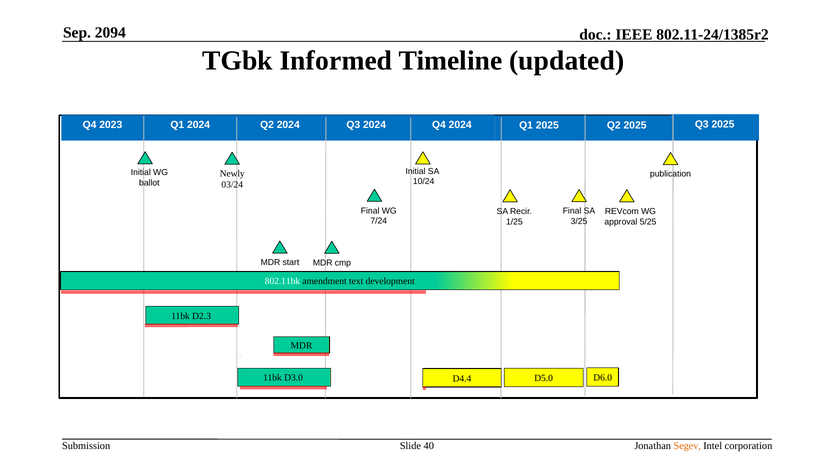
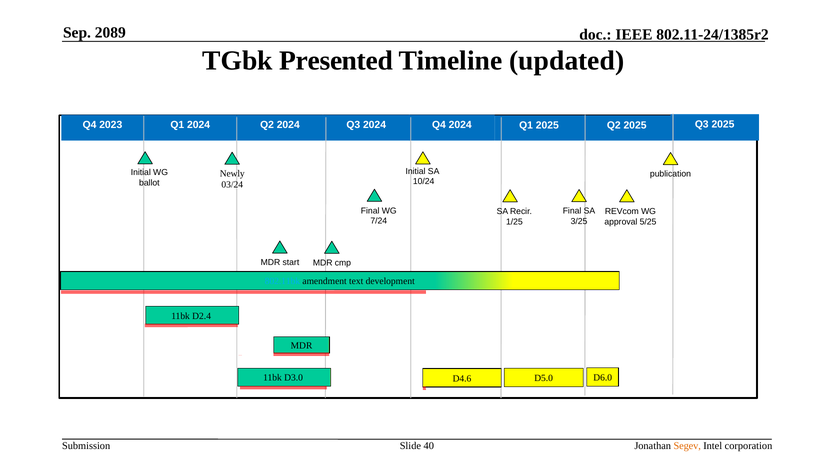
2094: 2094 -> 2089
Informed: Informed -> Presented
802.11bk colour: white -> light blue
D2.3: D2.3 -> D2.4
D4.4: D4.4 -> D4.6
